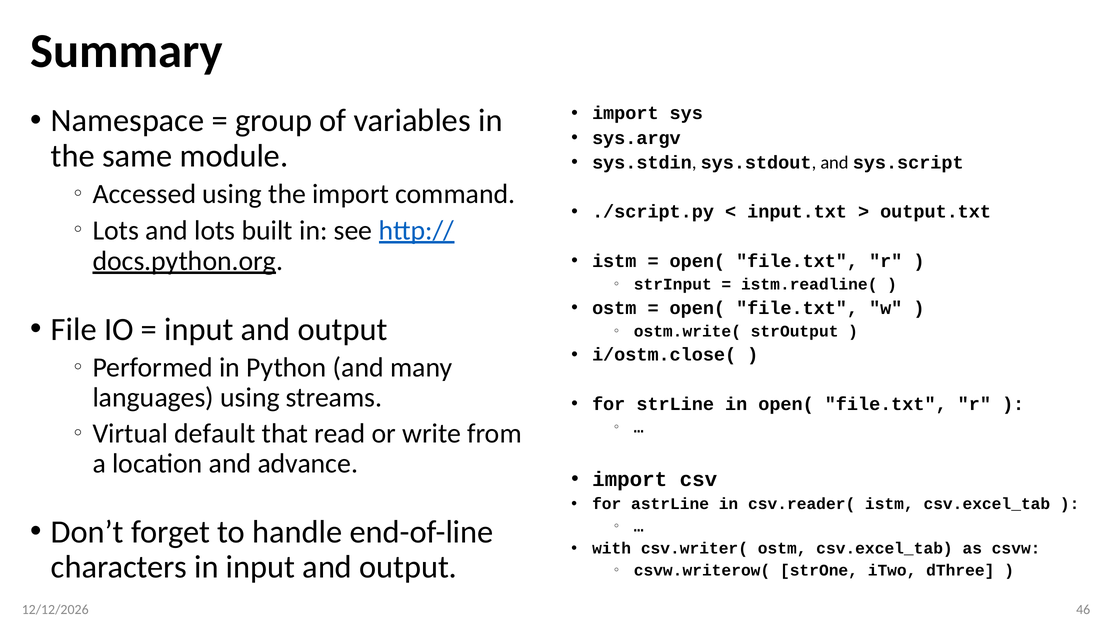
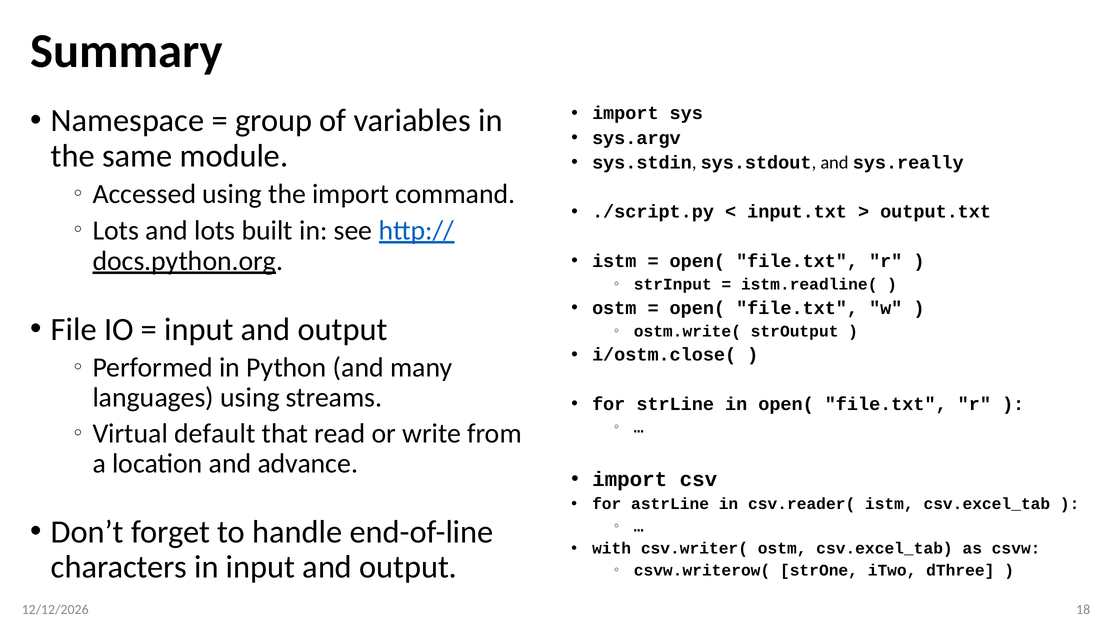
sys.script: sys.script -> sys.really
46: 46 -> 18
